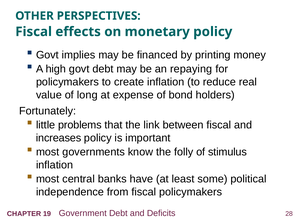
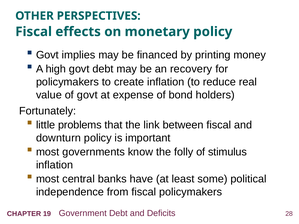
repaying: repaying -> recovery
of long: long -> govt
increases: increases -> downturn
